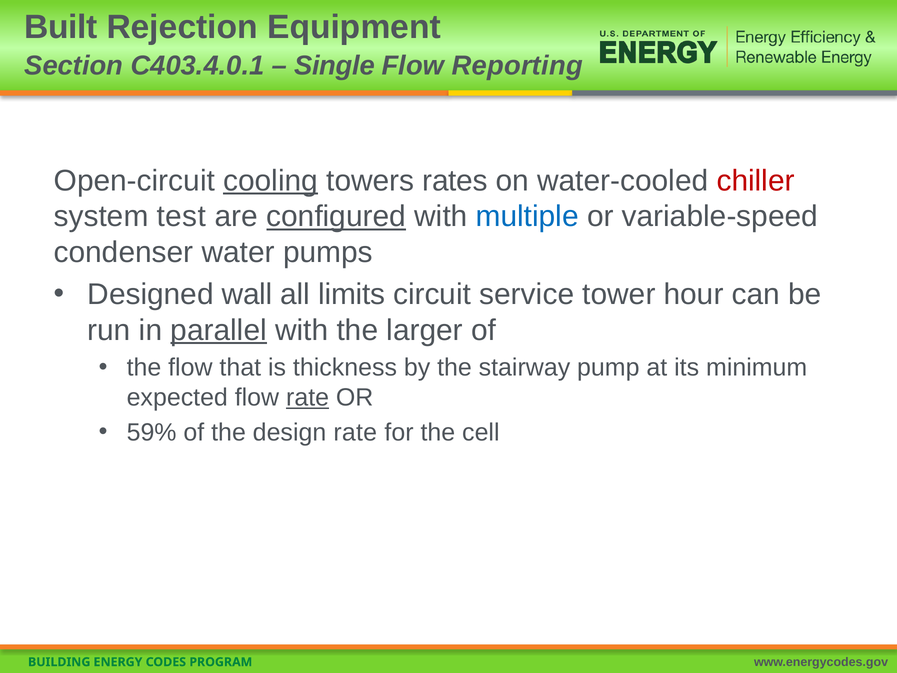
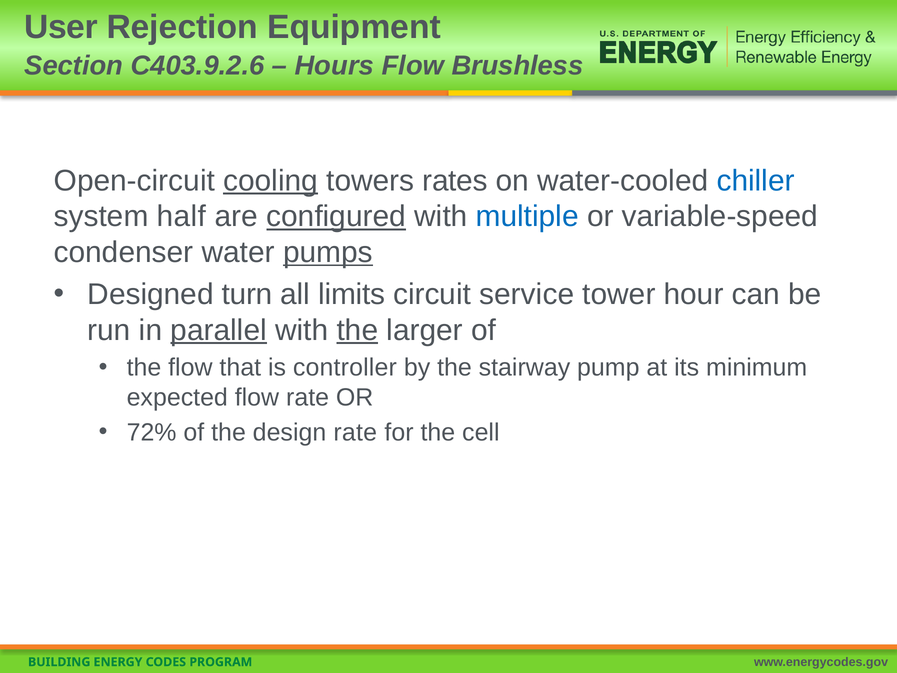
Built: Built -> User
C403.4.0.1: C403.4.0.1 -> C403.9.2.6
Single: Single -> Hours
Reporting: Reporting -> Brushless
chiller colour: red -> blue
test: test -> half
pumps underline: none -> present
wall: wall -> turn
the at (357, 330) underline: none -> present
thickness: thickness -> controller
rate at (308, 398) underline: present -> none
59%: 59% -> 72%
